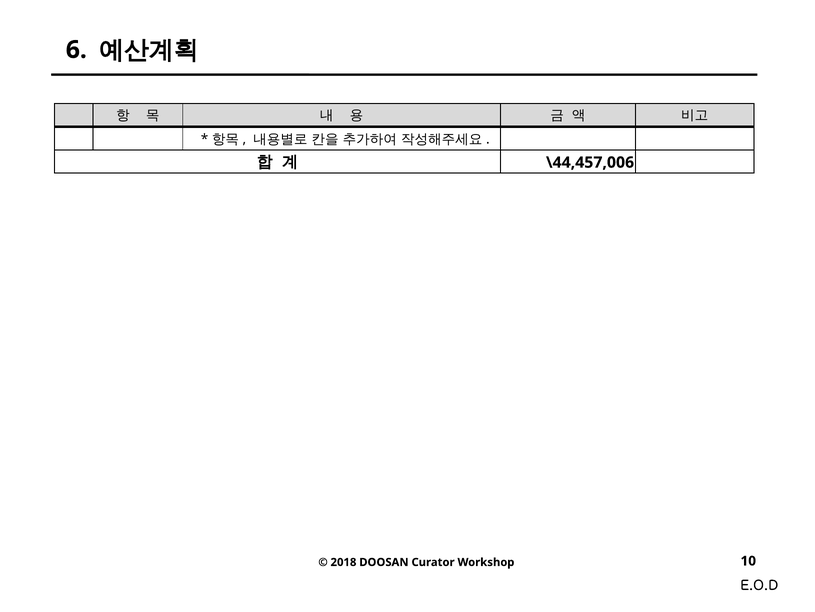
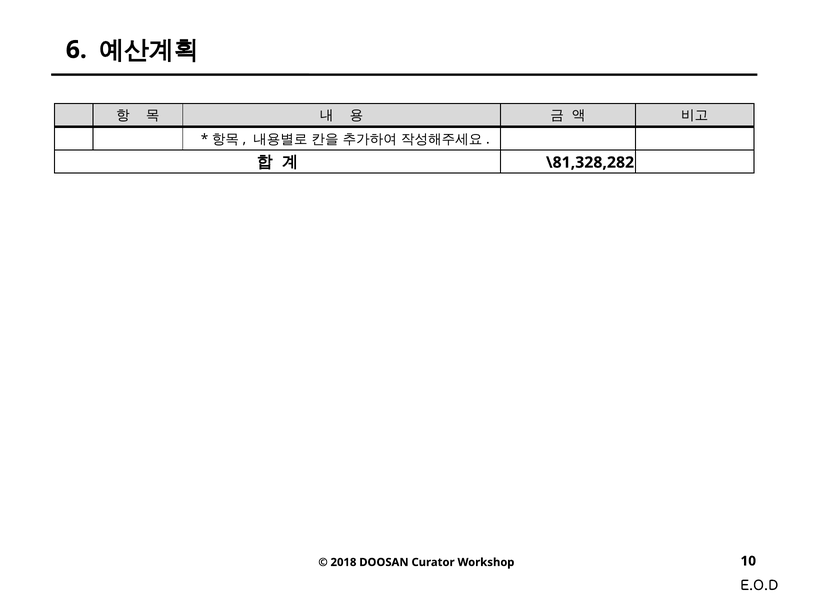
\44,457,006: \44,457,006 -> \81,328,282
